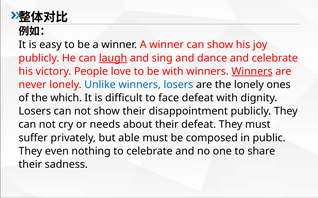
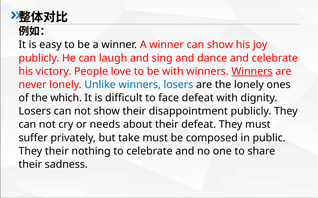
laugh underline: present -> none
able: able -> take
They even: even -> their
